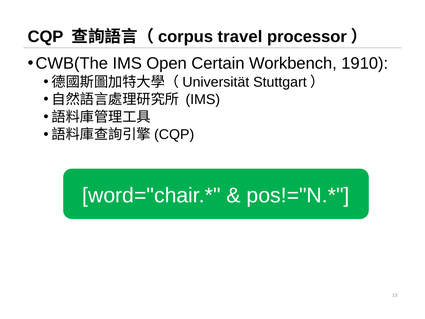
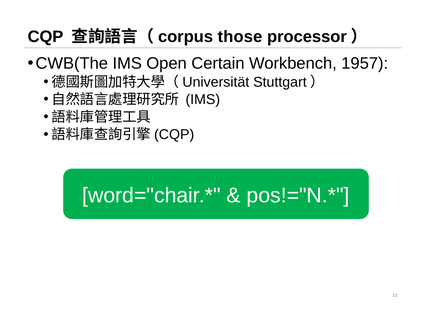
travel: travel -> those
1910: 1910 -> 1957
